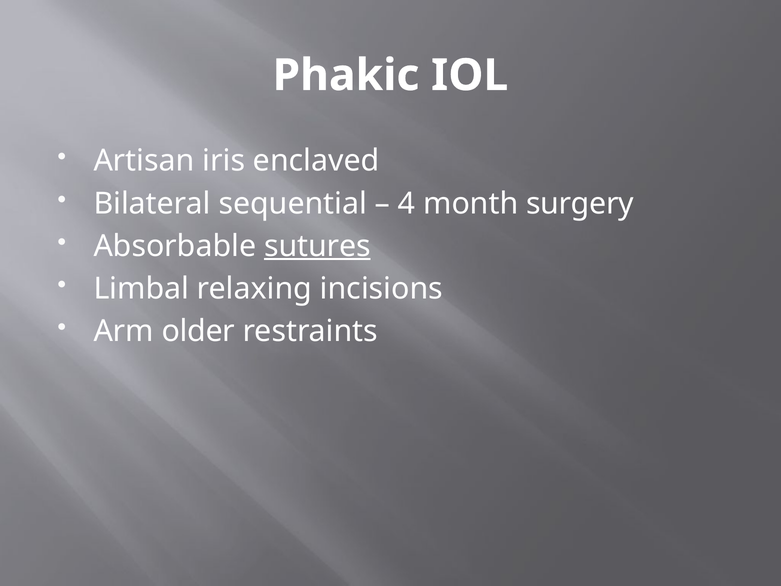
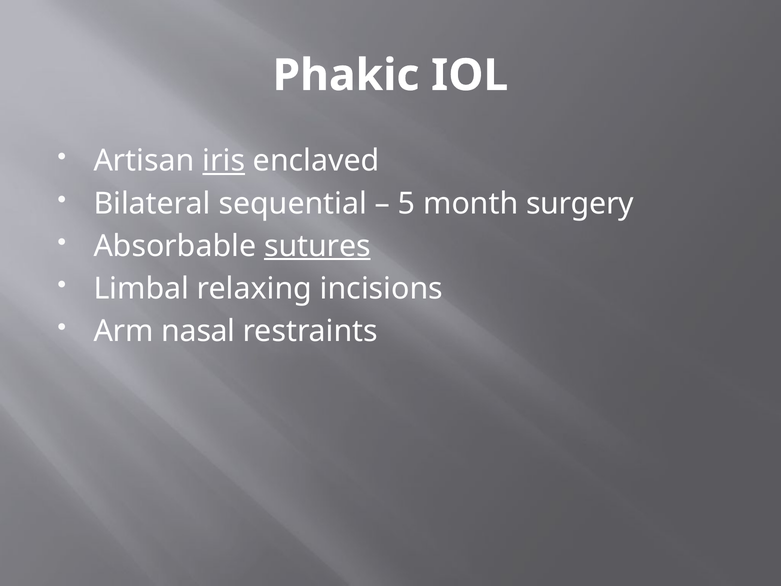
iris underline: none -> present
4: 4 -> 5
older: older -> nasal
